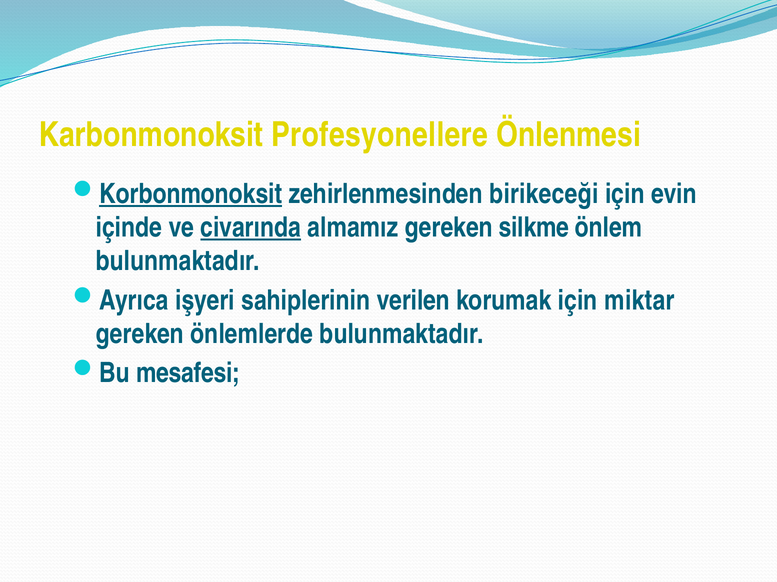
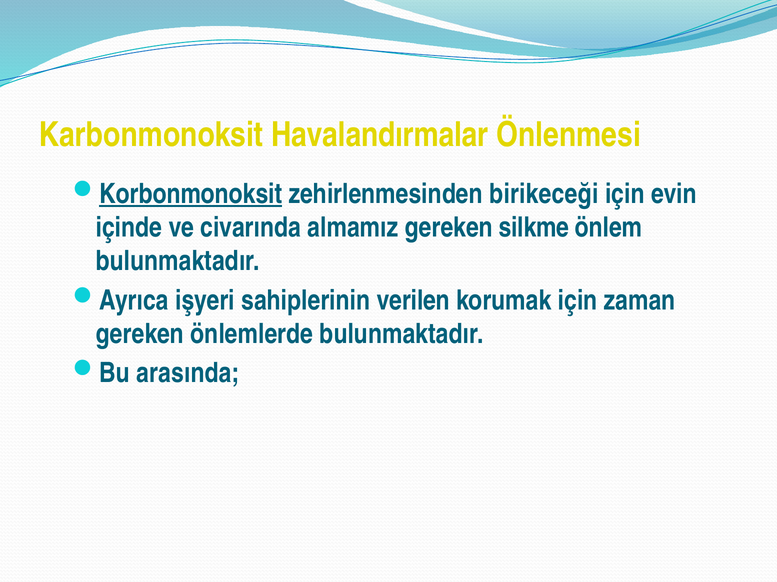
Profesyonellere: Profesyonellere -> Havalandırmalar
civarında underline: present -> none
miktar: miktar -> zaman
mesafesi: mesafesi -> arasında
